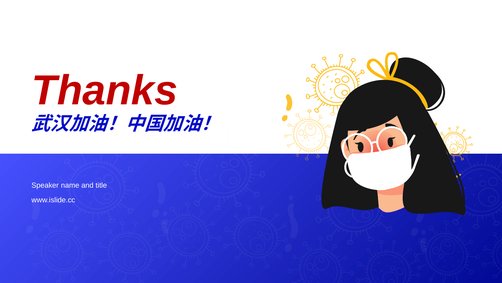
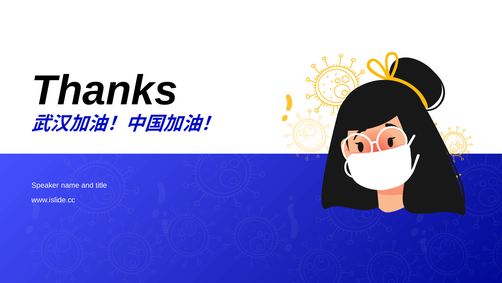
Thanks colour: red -> black
